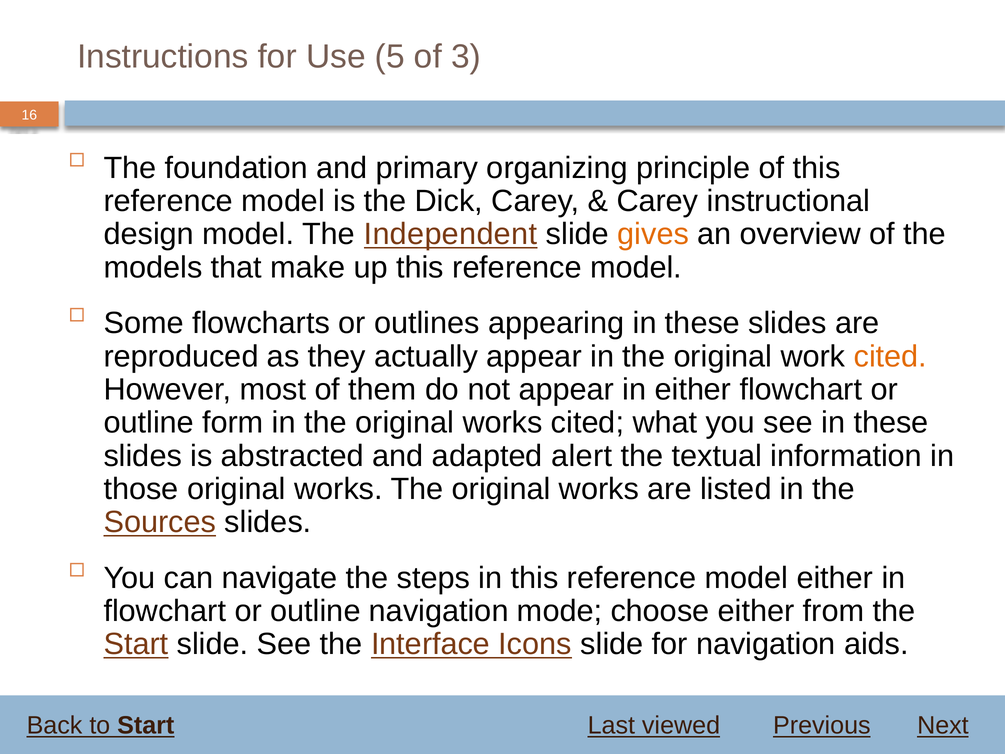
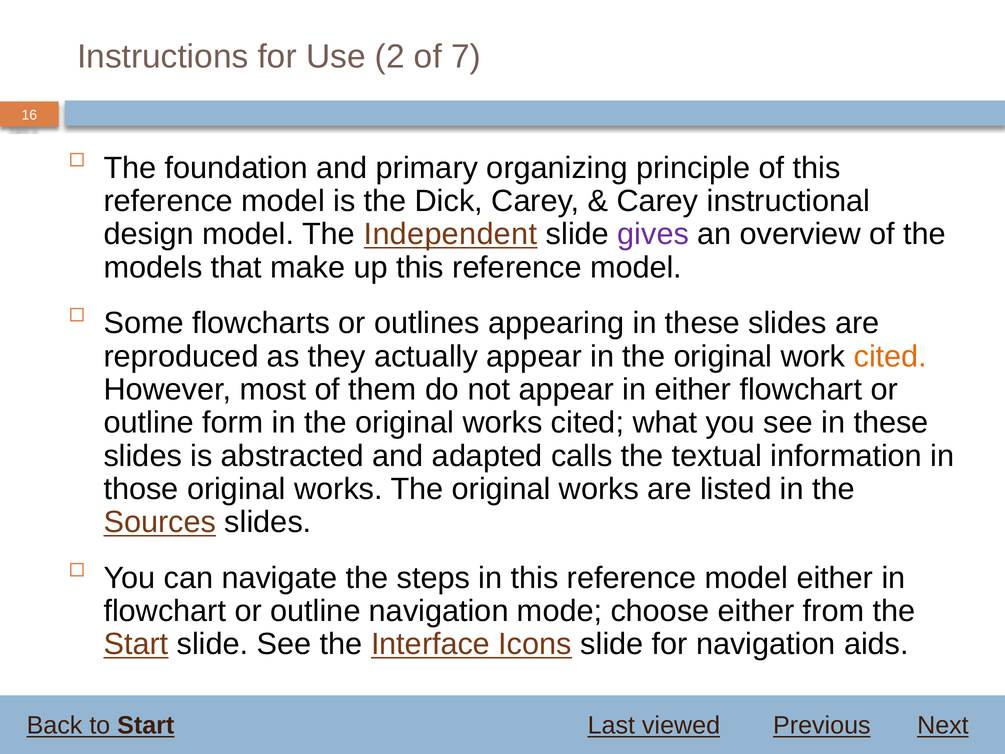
5: 5 -> 2
3: 3 -> 7
gives colour: orange -> purple
alert: alert -> calls
